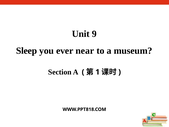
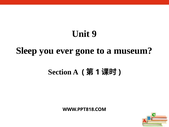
near: near -> gone
